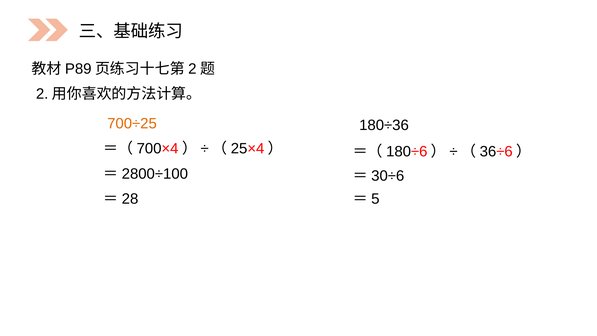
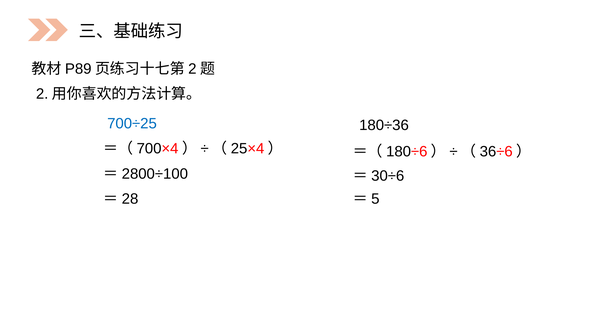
700÷25 colour: orange -> blue
